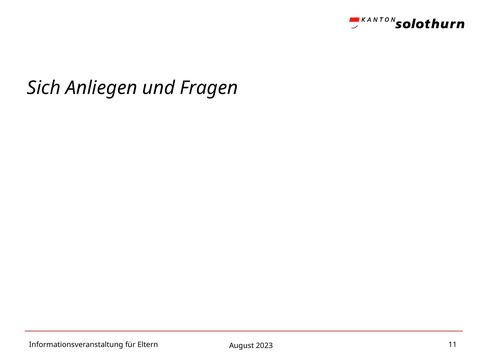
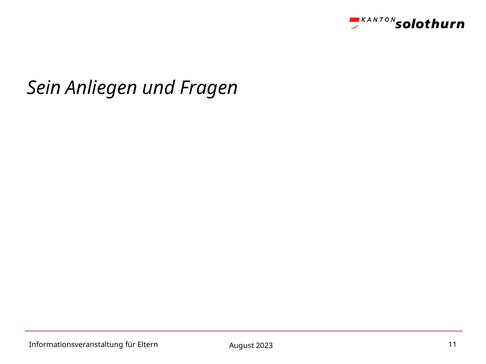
Sich: Sich -> Sein
